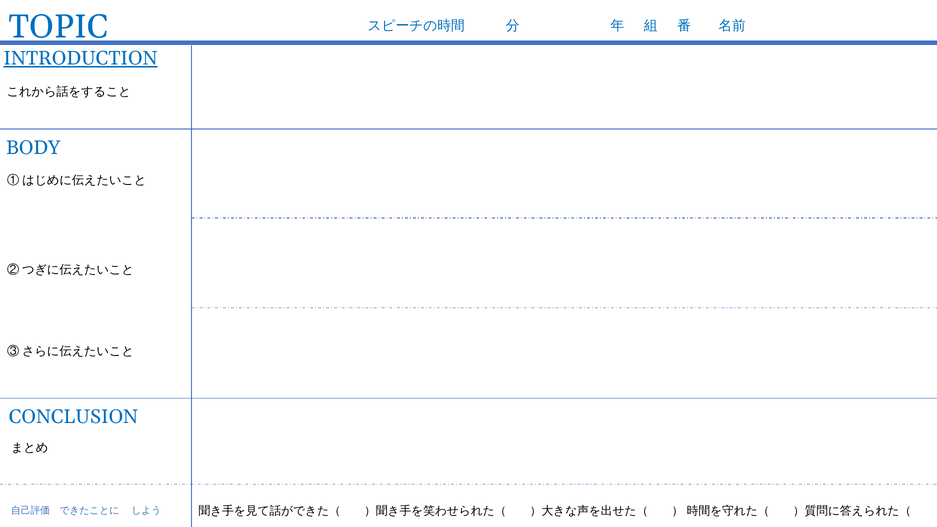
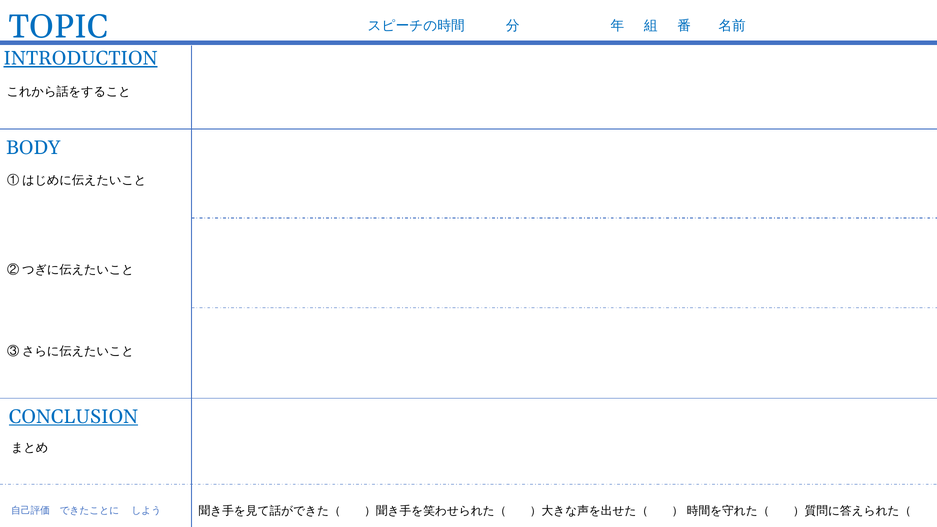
CONCLUSION underline: none -> present
